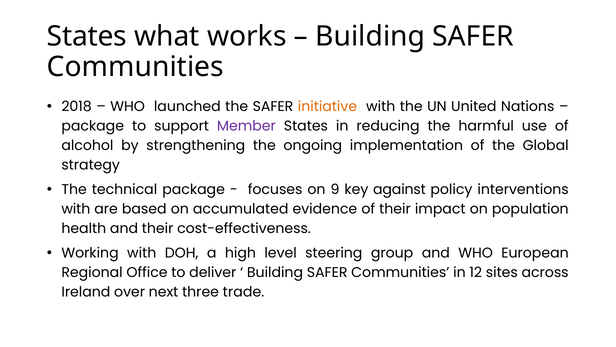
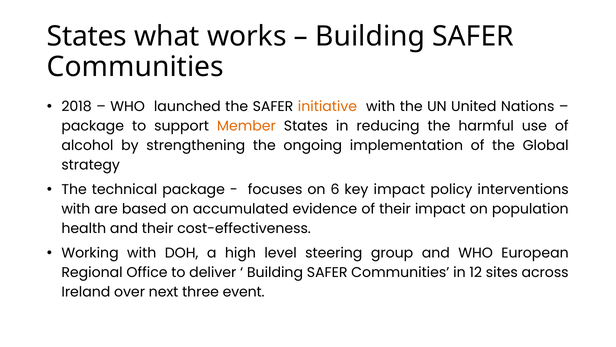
Member colour: purple -> orange
9: 9 -> 6
key against: against -> impact
trade: trade -> event
